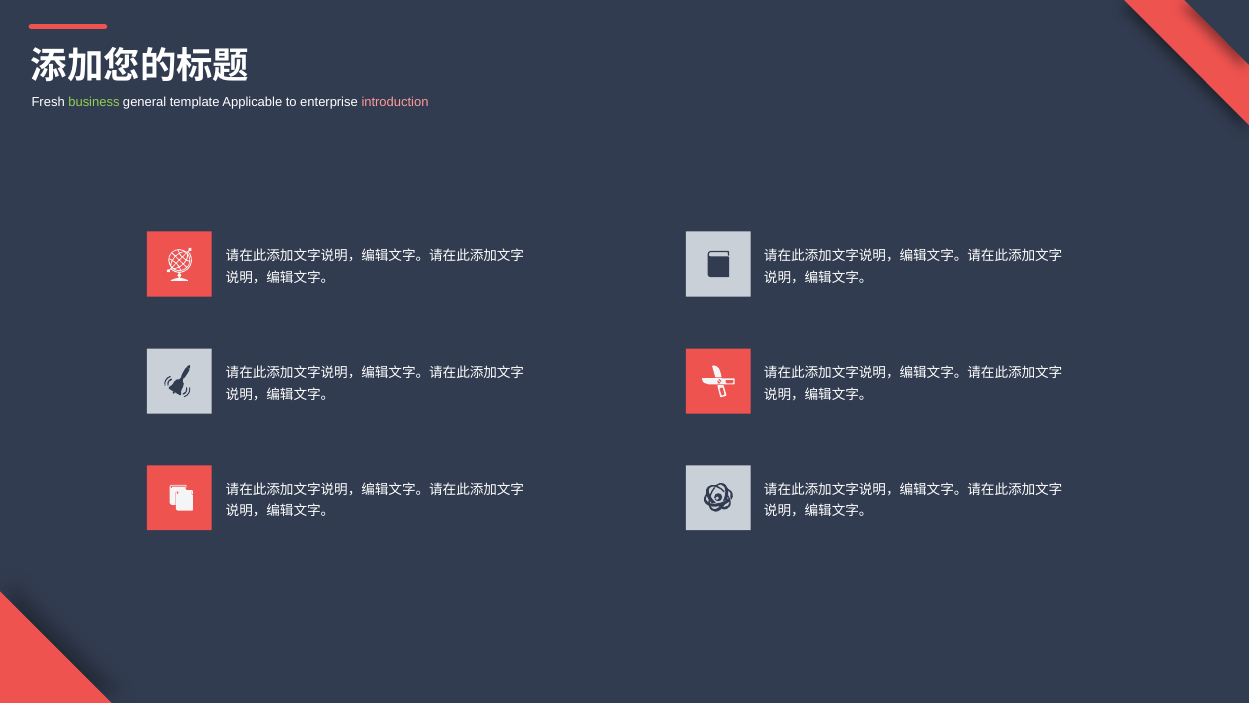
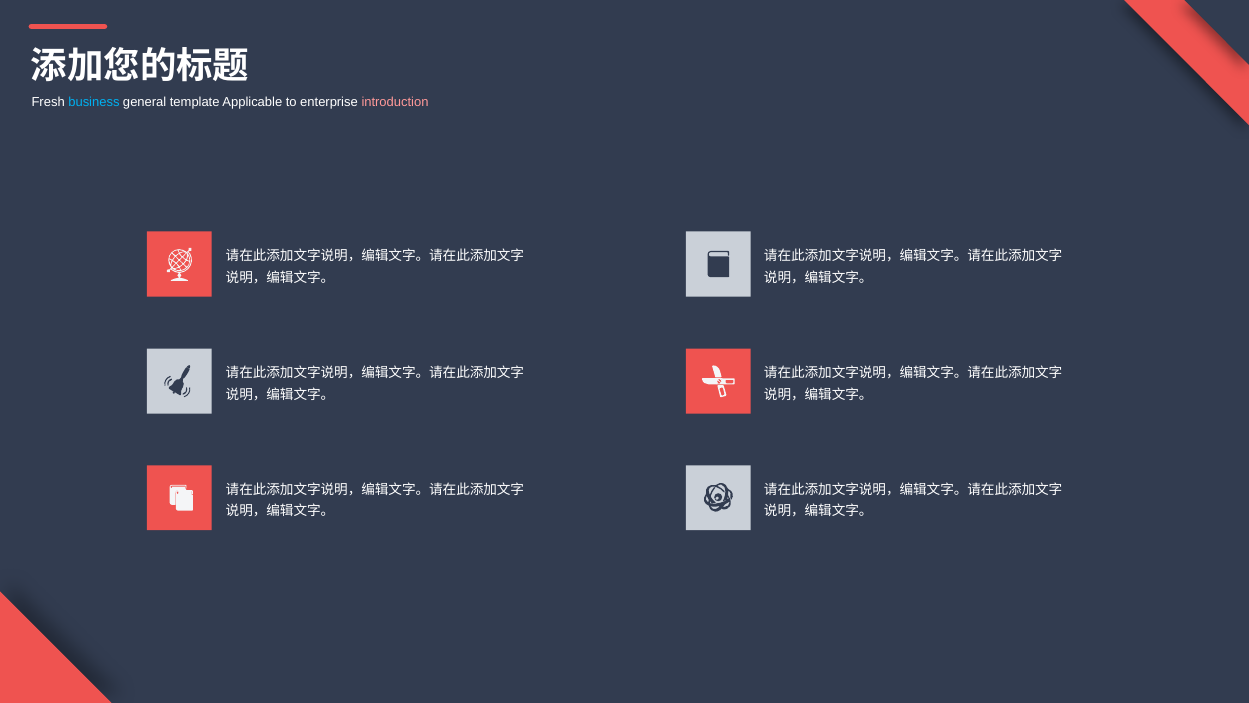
business colour: light green -> light blue
